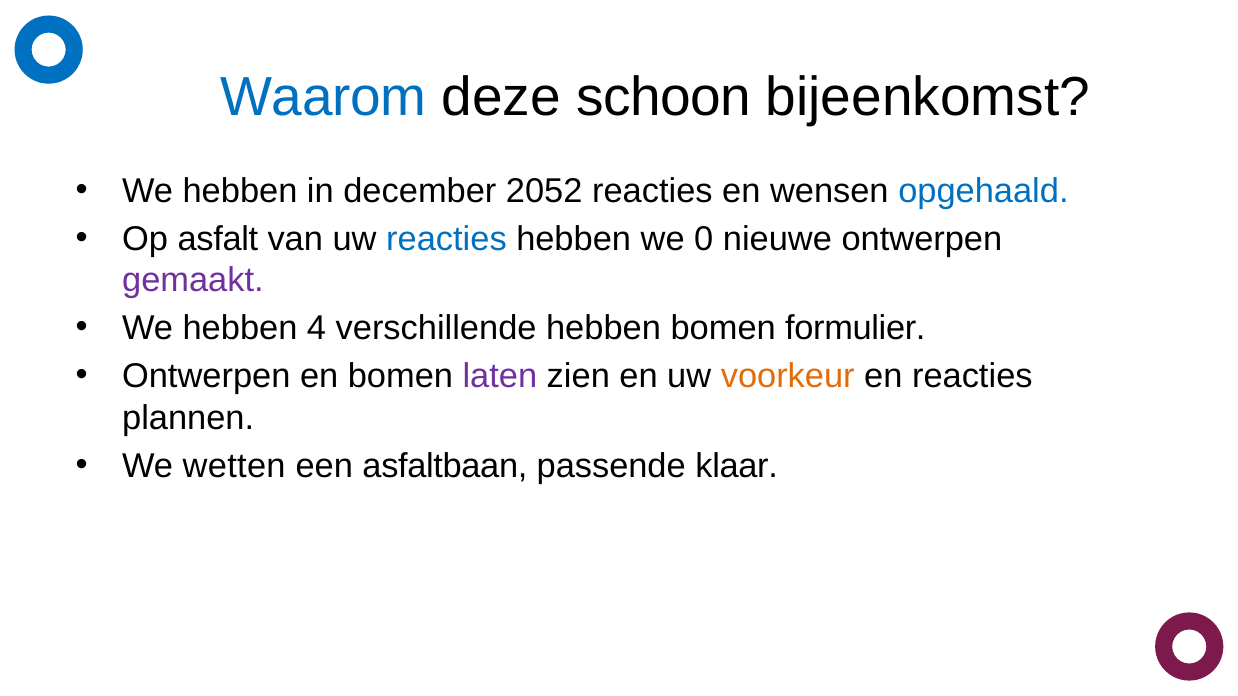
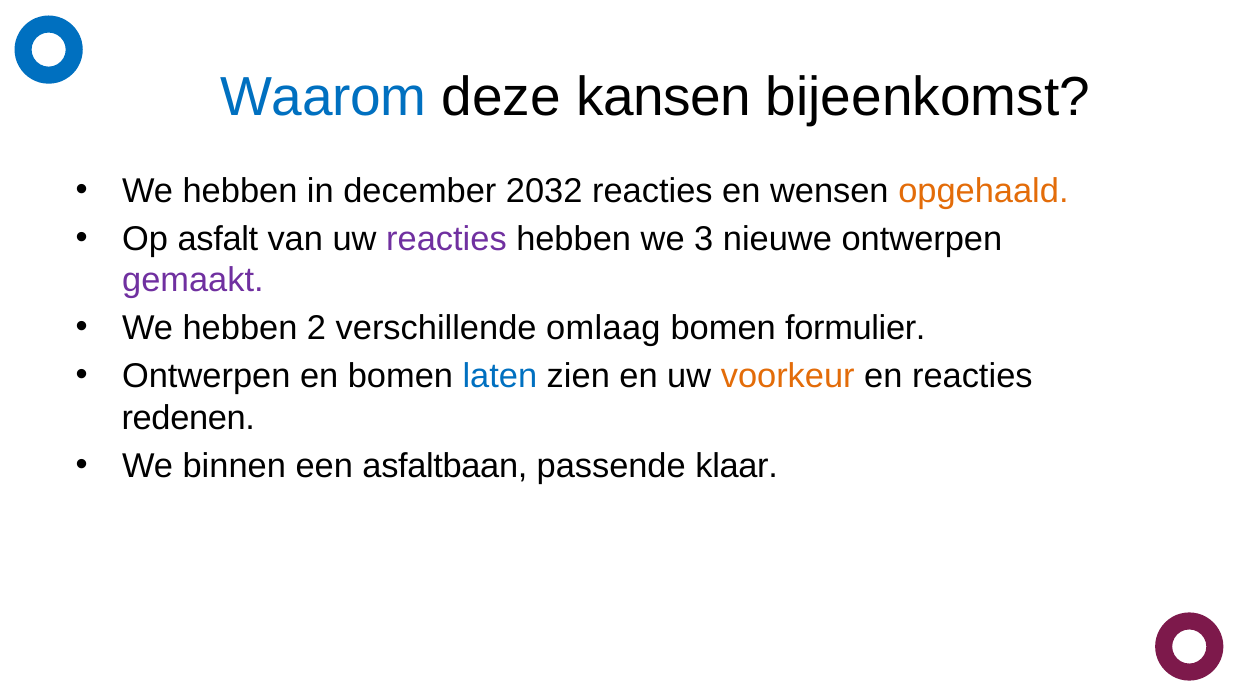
schoon: schoon -> kansen
2052: 2052 -> 2032
opgehaald colour: blue -> orange
reacties at (446, 239) colour: blue -> purple
0: 0 -> 3
4: 4 -> 2
verschillende hebben: hebben -> omlaag
laten colour: purple -> blue
plannen: plannen -> redenen
wetten: wetten -> binnen
